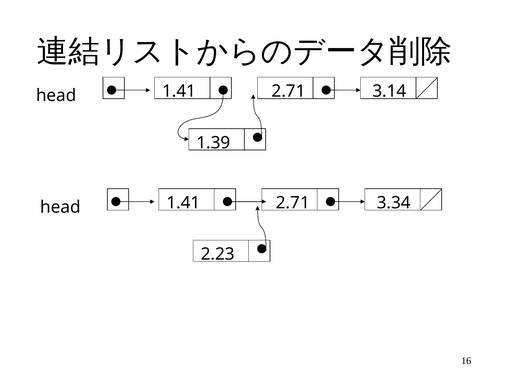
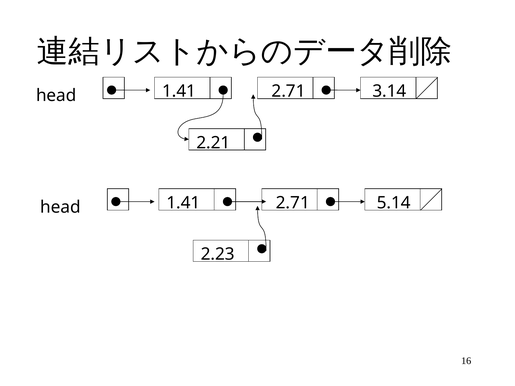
1.39: 1.39 -> 2.21
3.34: 3.34 -> 5.14
